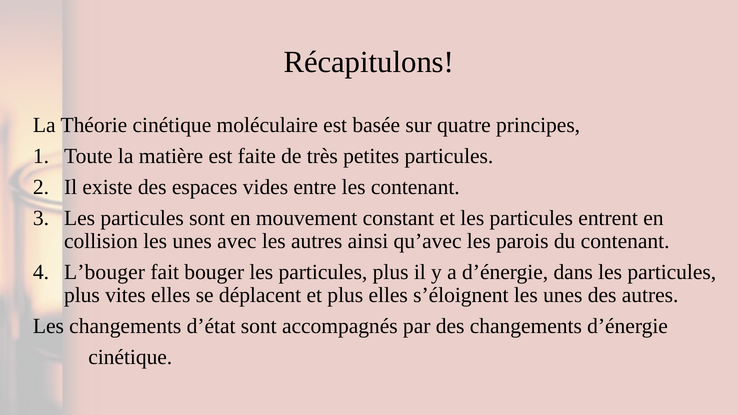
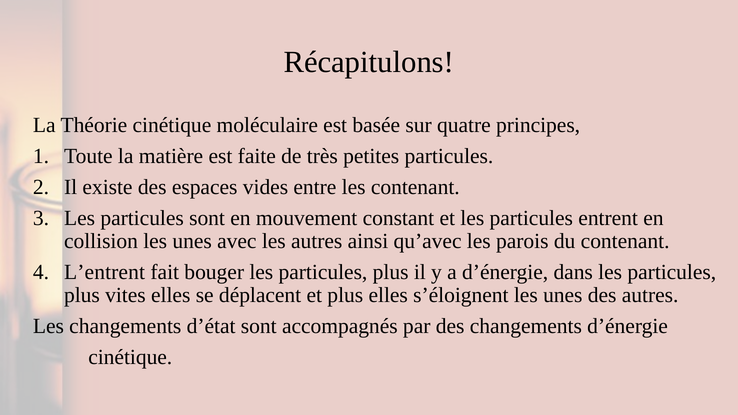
L’bouger: L’bouger -> L’entrent
